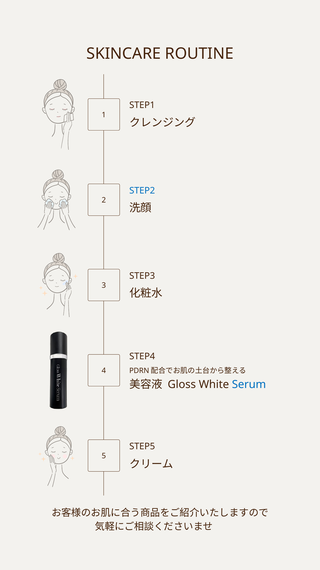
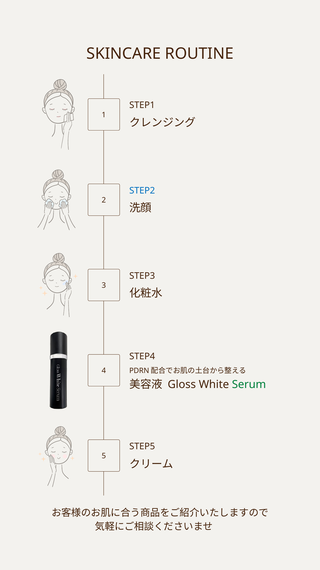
Serum colour: blue -> green
